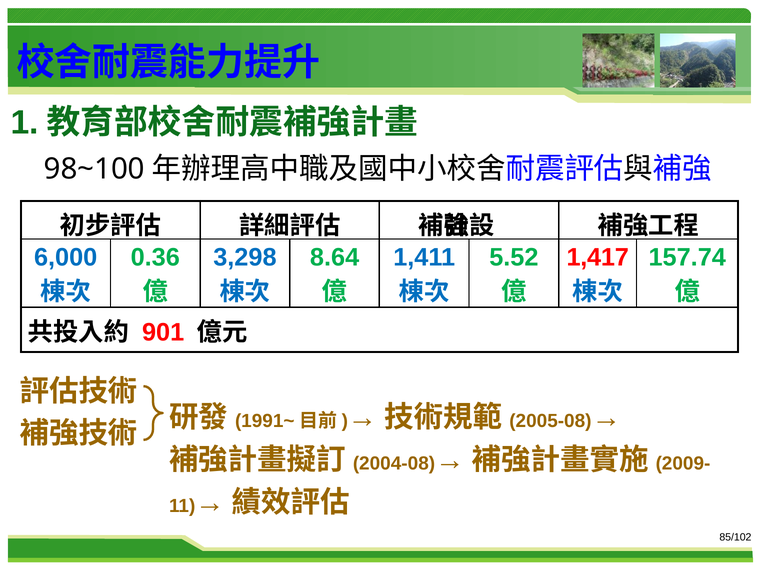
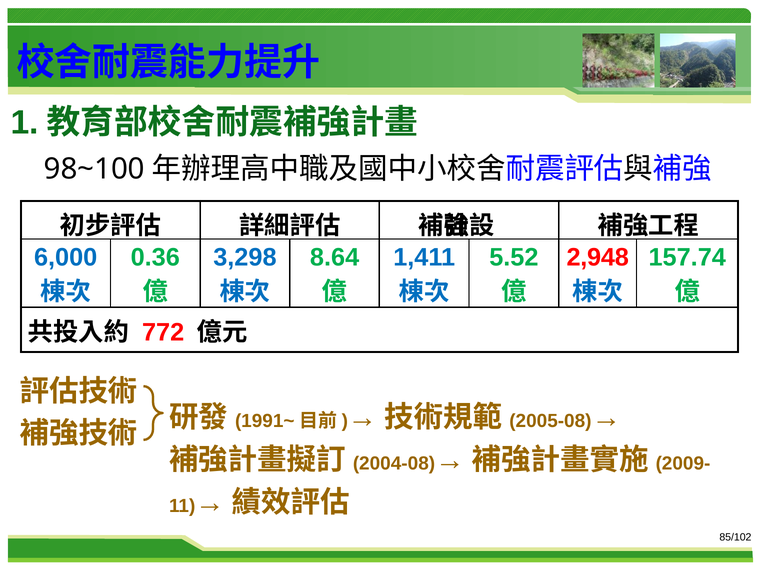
1,417: 1,417 -> 2,948
901: 901 -> 772
